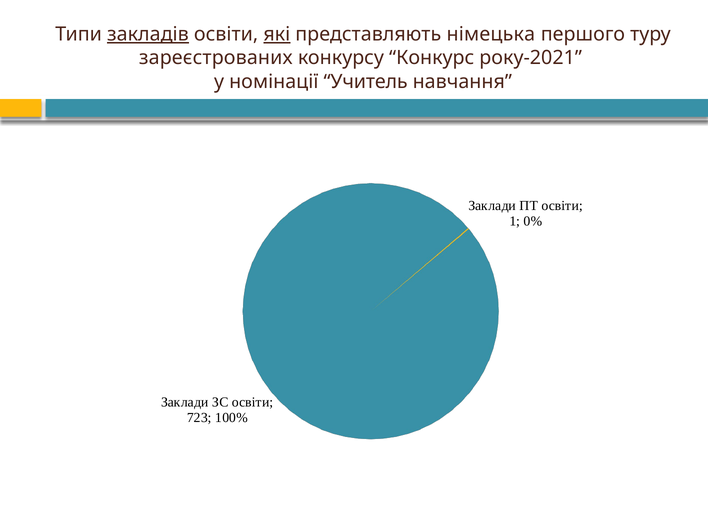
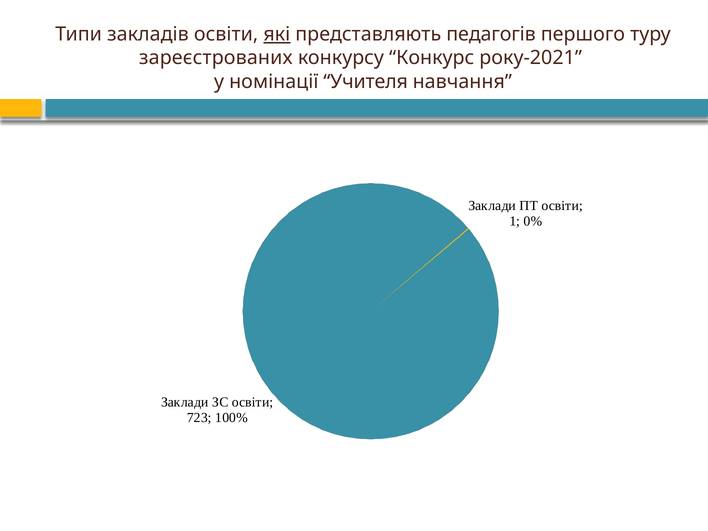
закладів underline: present -> none
німецька: німецька -> педагогів
Учитель: Учитель -> Учителя
